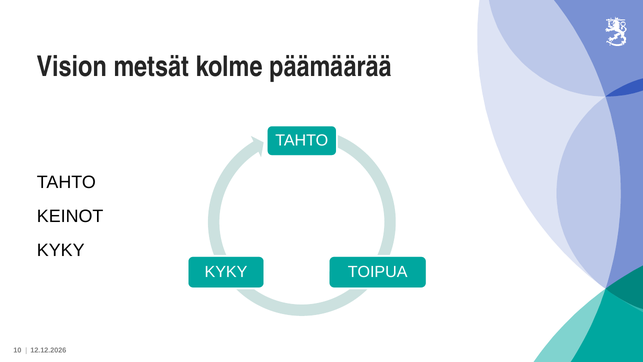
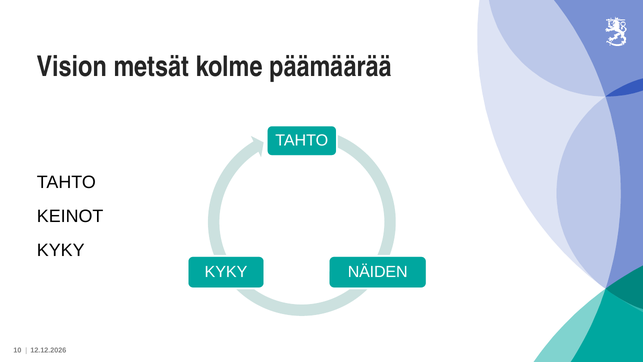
TOIPUA: TOIPUA -> NÄIDEN
